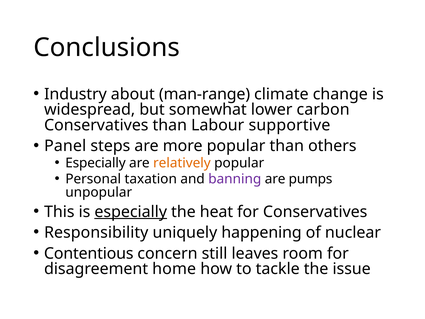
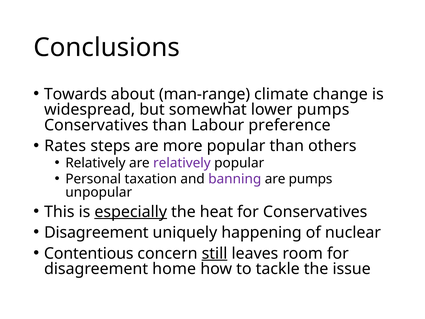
Industry: Industry -> Towards
lower carbon: carbon -> pumps
supportive: supportive -> preference
Panel: Panel -> Rates
Especially at (95, 163): Especially -> Relatively
relatively at (182, 163) colour: orange -> purple
Responsibility at (96, 232): Responsibility -> Disagreement
still underline: none -> present
